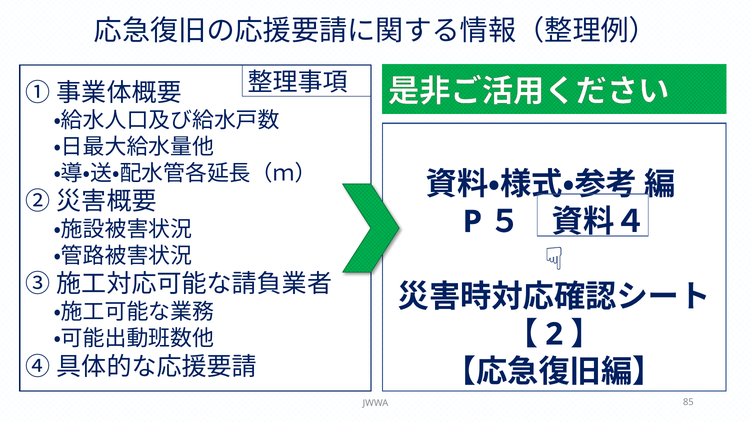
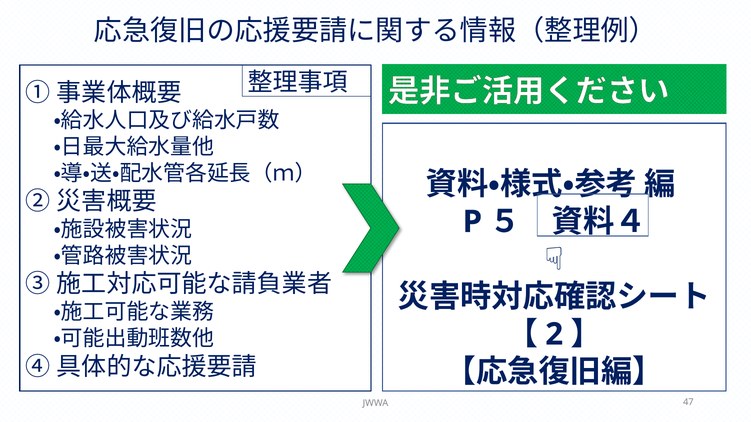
85: 85 -> 47
